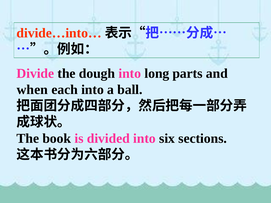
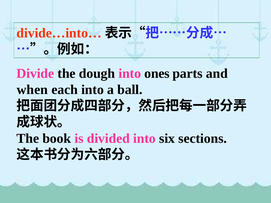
long: long -> ones
